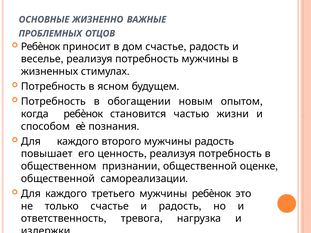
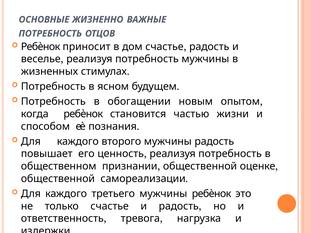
ПРОБЛЕМНЫХ at (50, 34): ПРОБЛЕМНЫХ -> ПОТРЕБНОСТЬ
